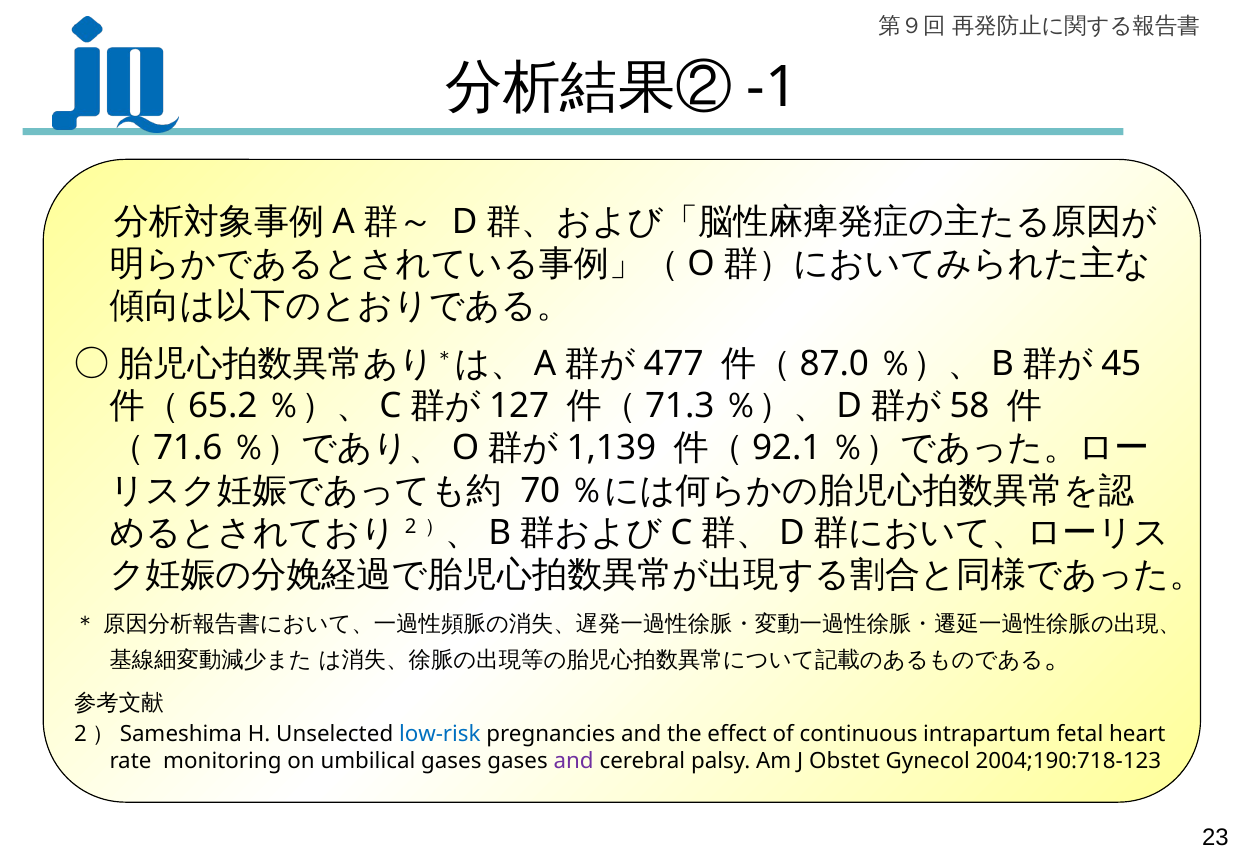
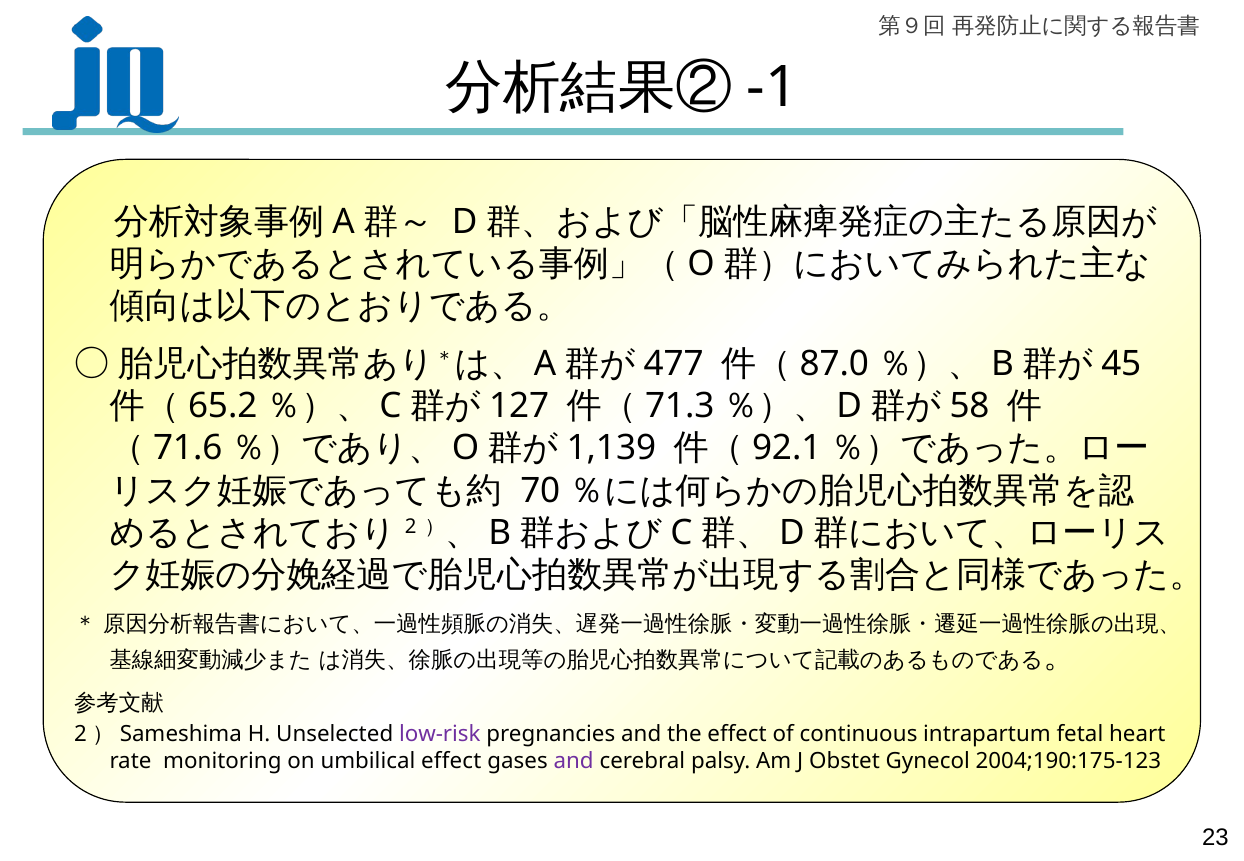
low-risk colour: blue -> purple
umbilical gases: gases -> effect
2004;190:718-123: 2004;190:718-123 -> 2004;190:175-123
